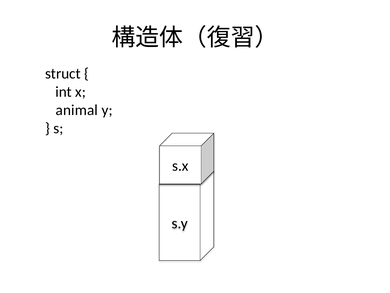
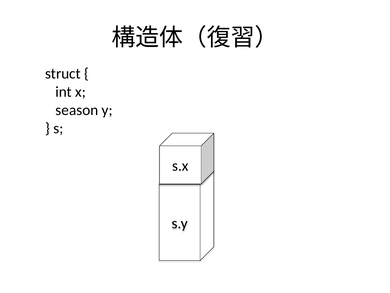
animal: animal -> season
